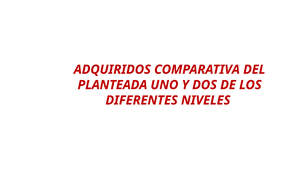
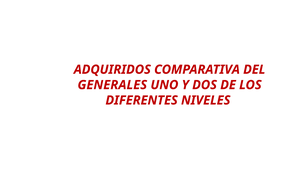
PLANTEADA: PLANTEADA -> GENERALES
